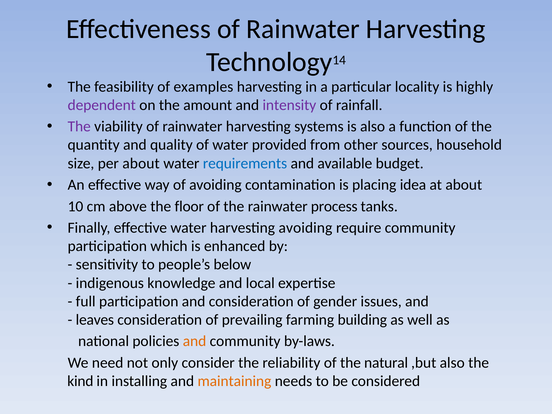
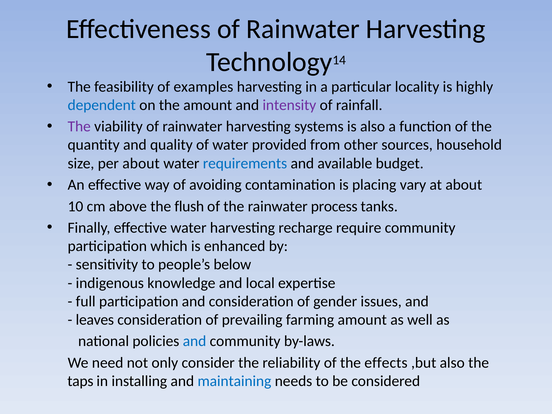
dependent colour: purple -> blue
idea: idea -> vary
floor: floor -> flush
harvesting avoiding: avoiding -> recharge
farming building: building -> amount
and at (195, 341) colour: orange -> blue
natural: natural -> effects
kind: kind -> taps
maintaining colour: orange -> blue
